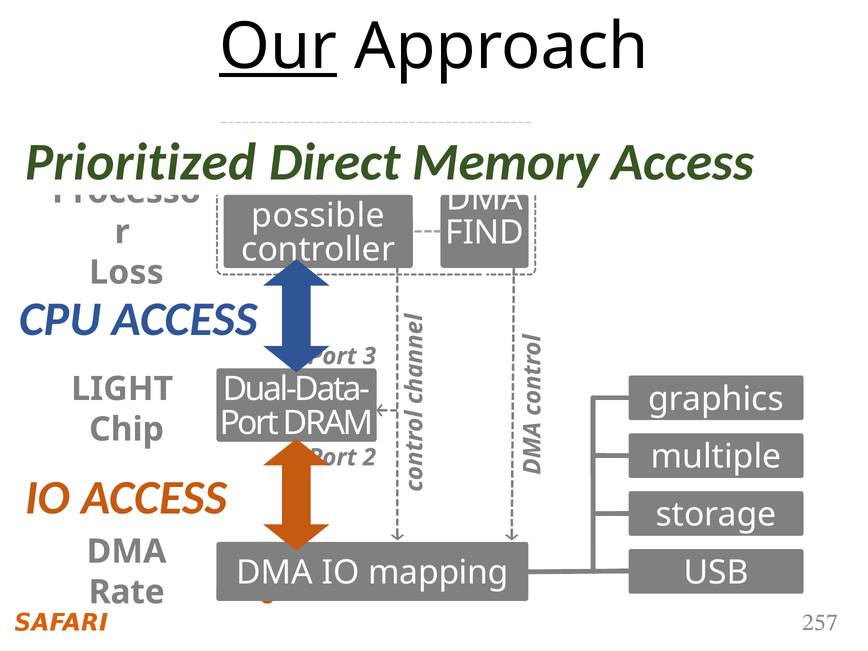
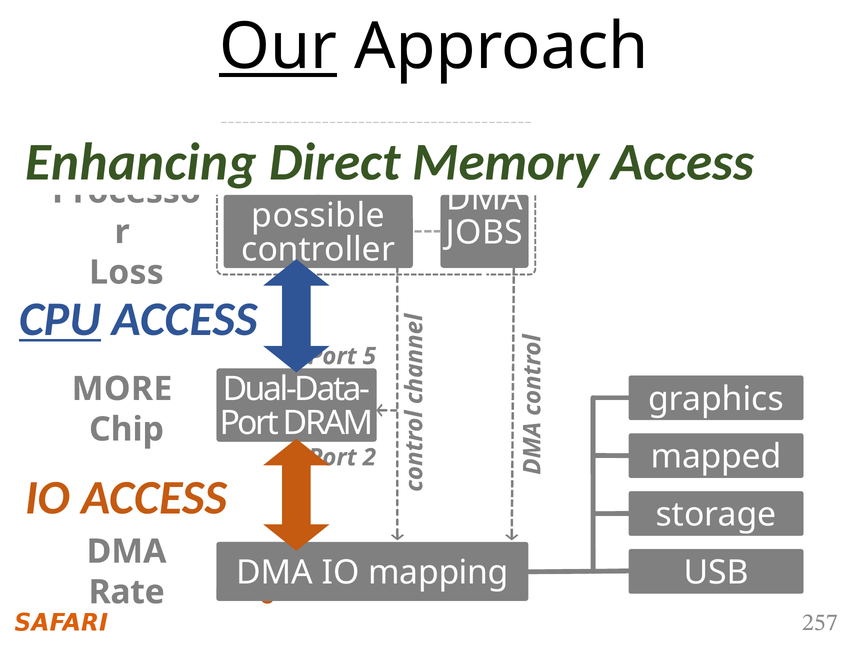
Prioritized: Prioritized -> Enhancing
FIND: FIND -> JOBS
CPU at (60, 320) underline: none -> present
3: 3 -> 5
LIGHT: LIGHT -> MORE
multiple: multiple -> mapped
